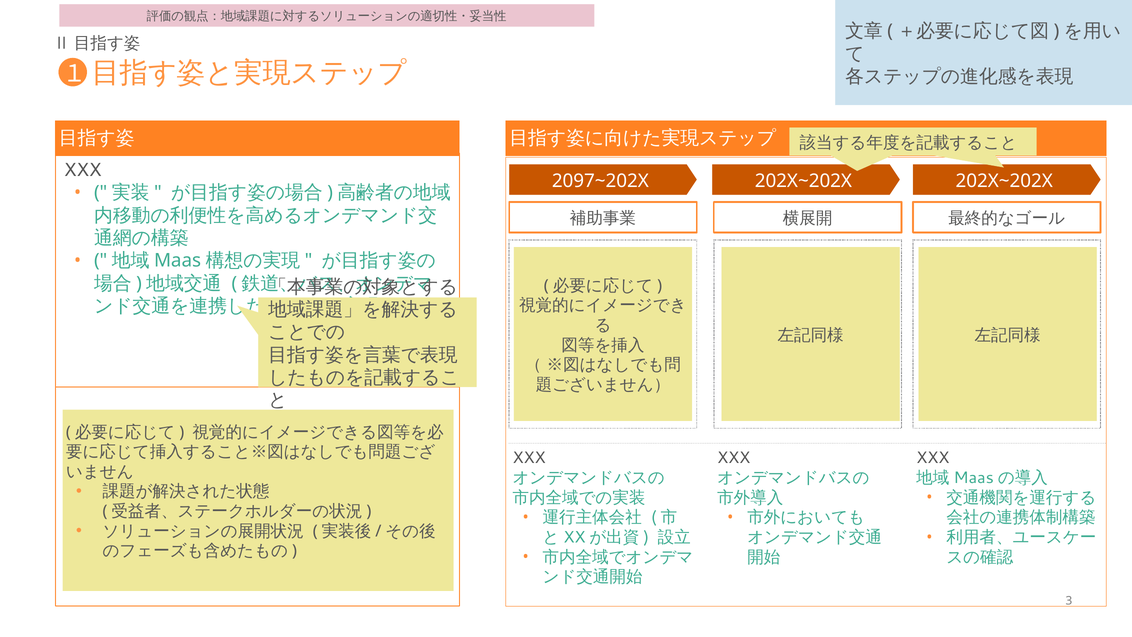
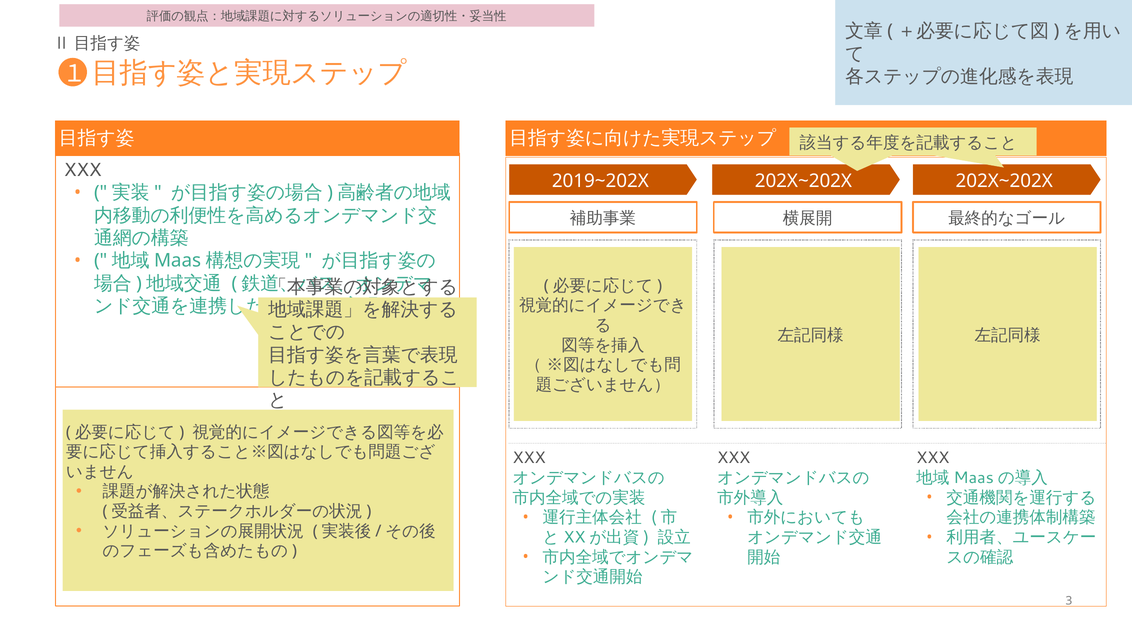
2097~202X: 2097~202X -> 2019~202X
